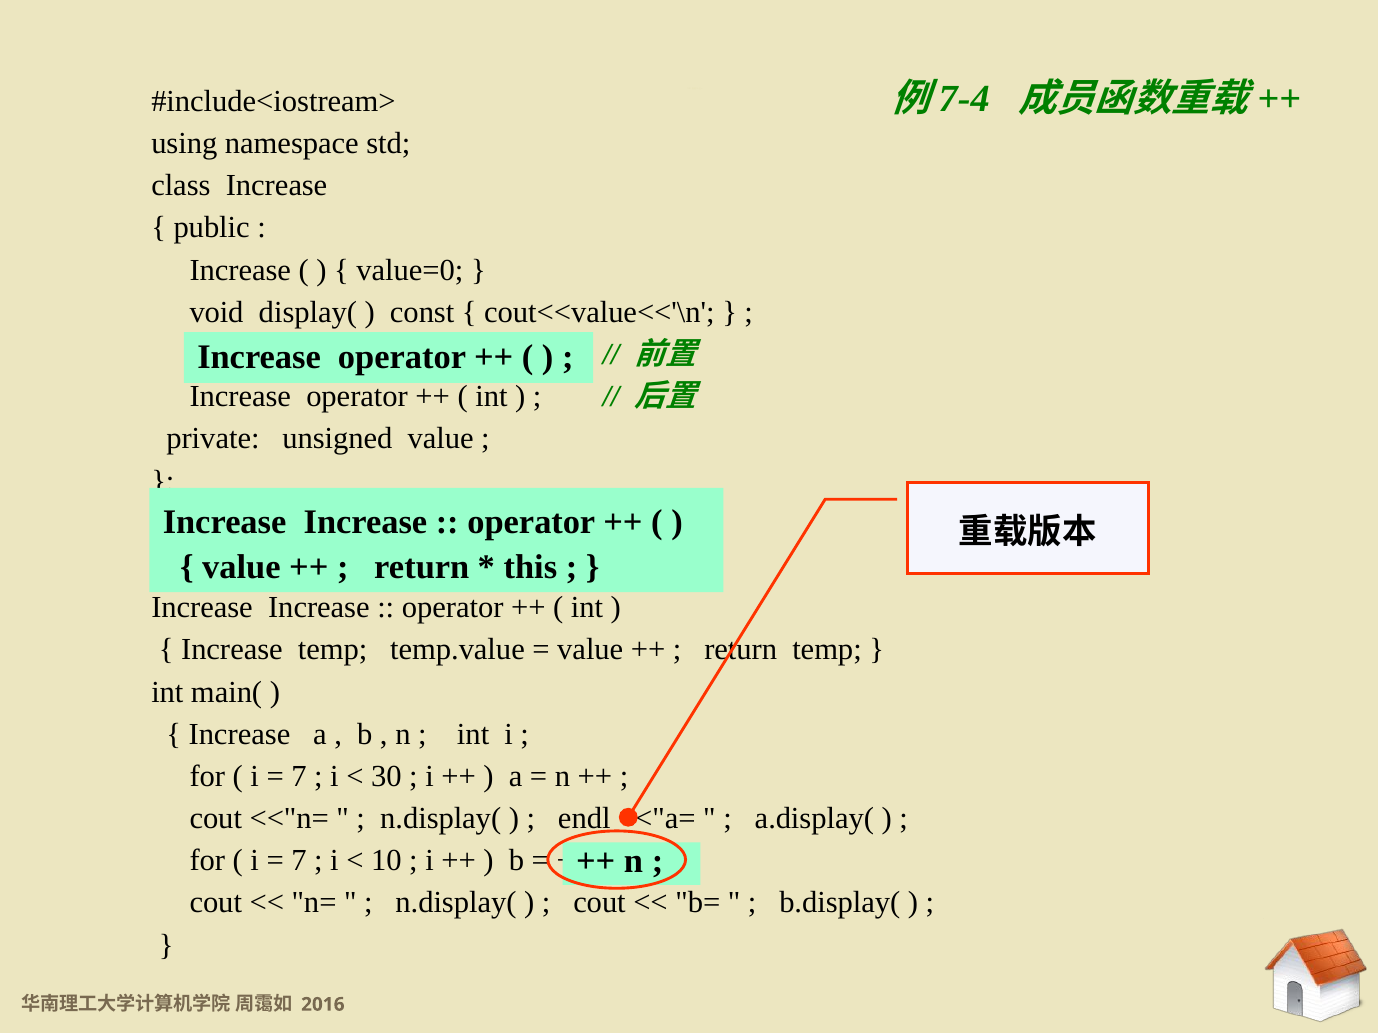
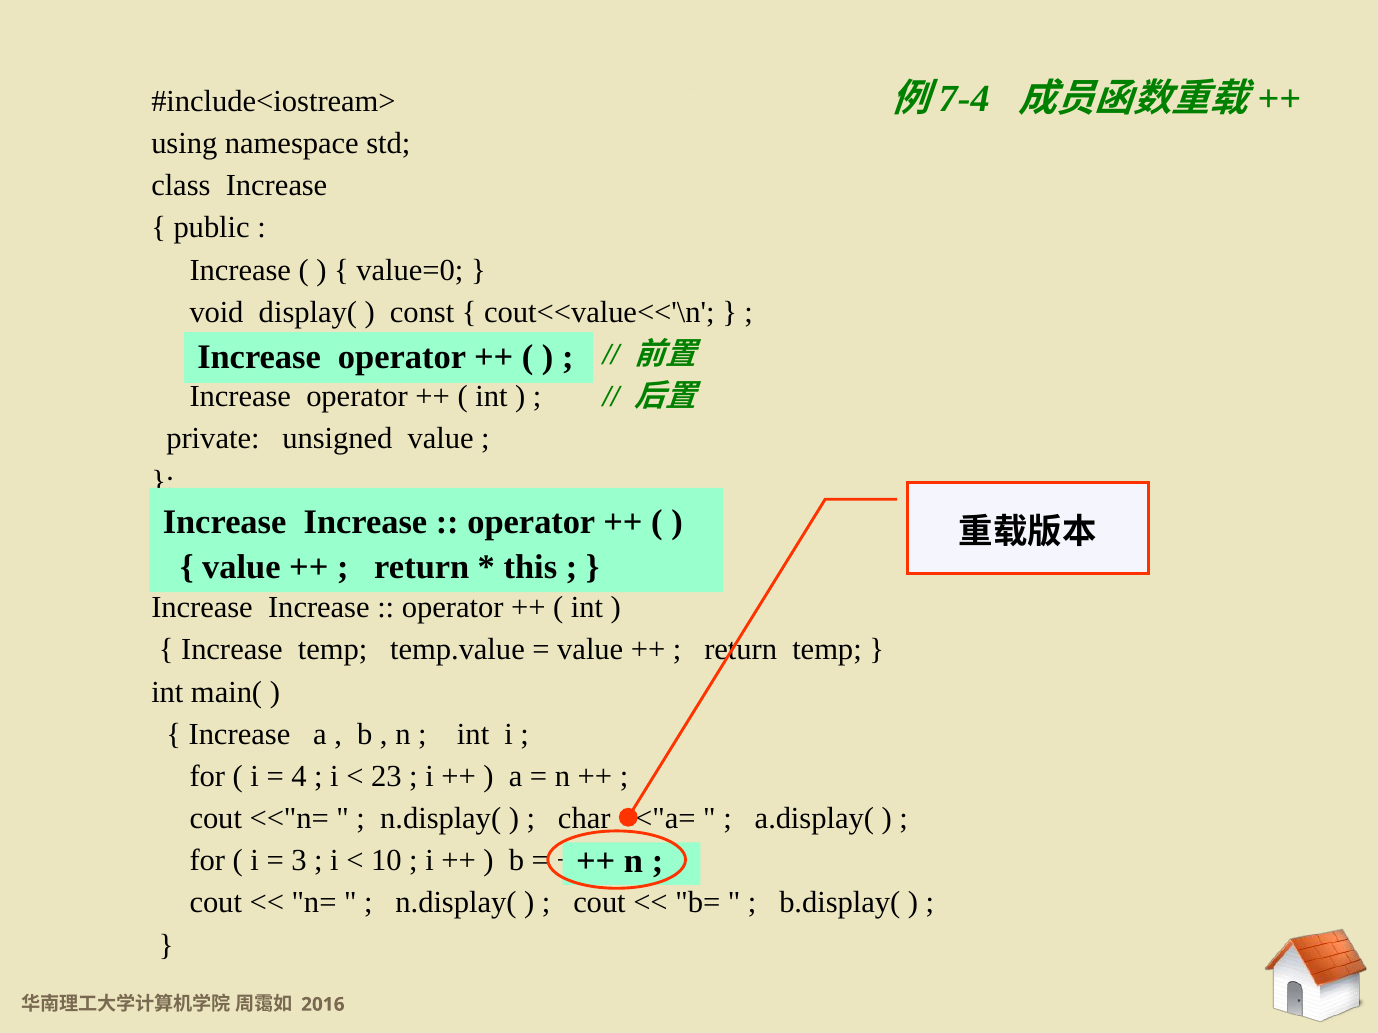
7 at (299, 777): 7 -> 4
30: 30 -> 23
endl: endl -> char
7 at (299, 861): 7 -> 3
